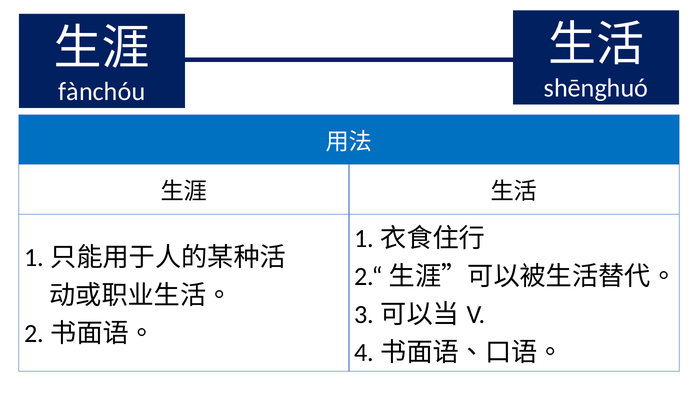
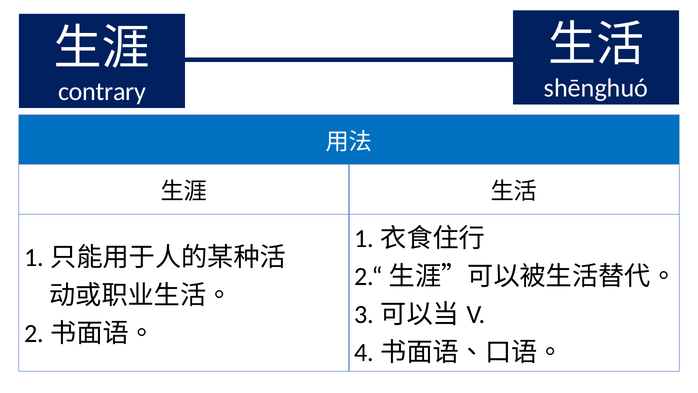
fànchóu: fànchóu -> contrary
